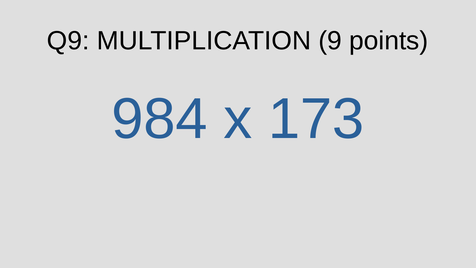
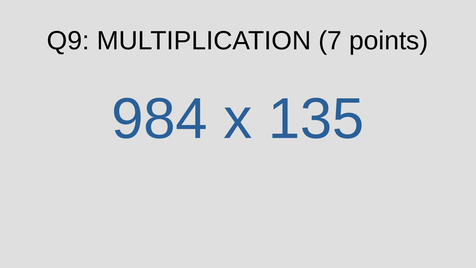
9: 9 -> 7
173: 173 -> 135
